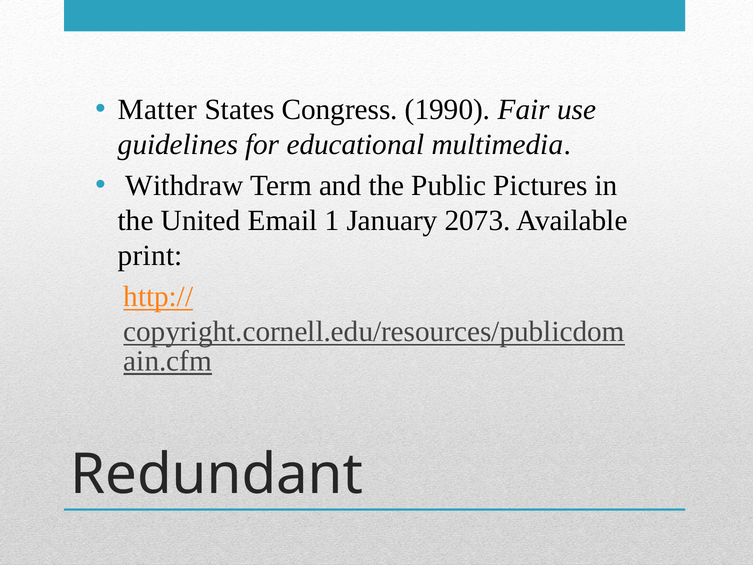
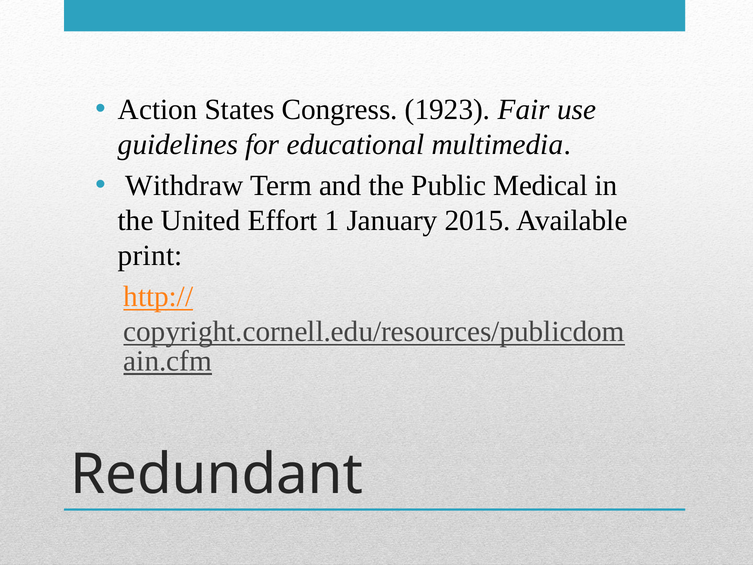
Matter: Matter -> Action
1990: 1990 -> 1923
Pictures: Pictures -> Medical
Email: Email -> Effort
2073: 2073 -> 2015
